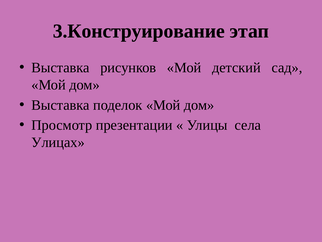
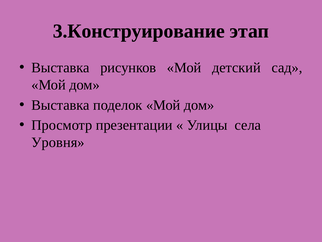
Улицах: Улицах -> Уровня
